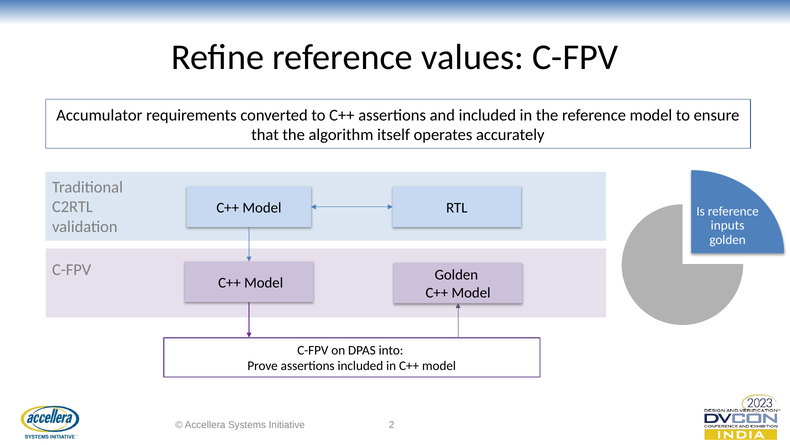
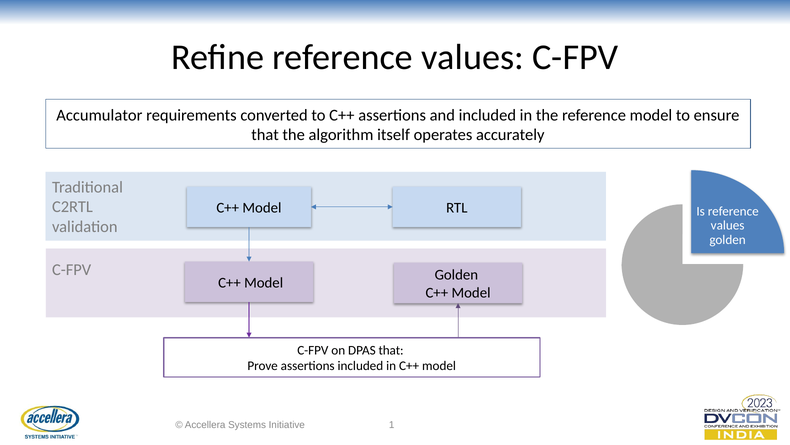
inputs at (728, 225): inputs -> values
DPAS into: into -> that
2: 2 -> 1
